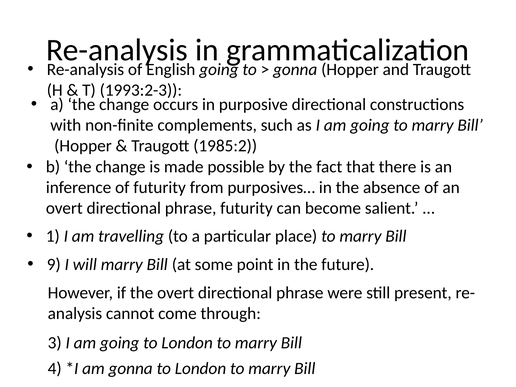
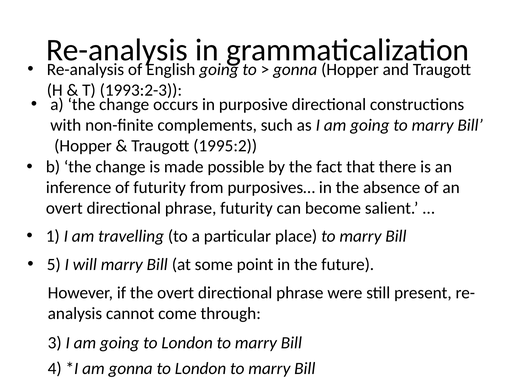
1985:2: 1985:2 -> 1995:2
9: 9 -> 5
